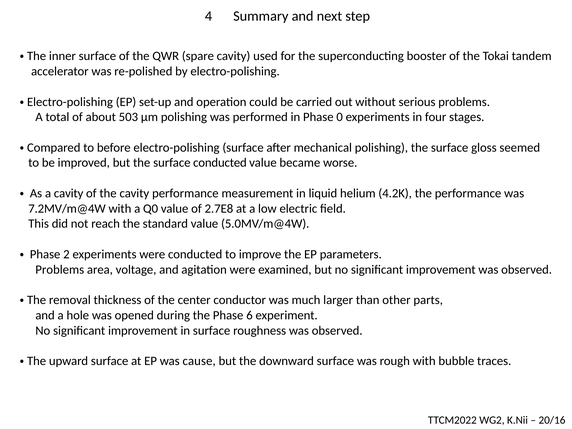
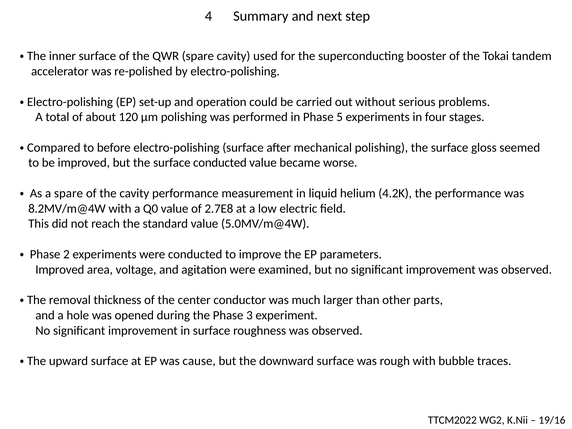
503: 503 -> 120
0: 0 -> 5
a cavity: cavity -> spare
7.2MV/m@4W: 7.2MV/m@4W -> 8.2MV/m@4W
Problems at (60, 270): Problems -> Improved
6: 6 -> 3
20/16: 20/16 -> 19/16
